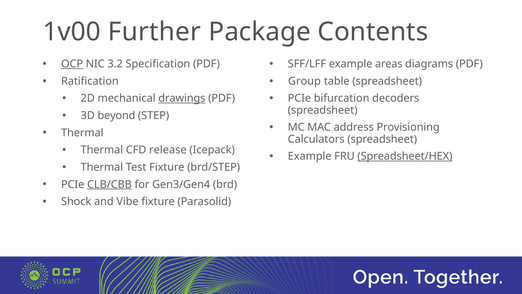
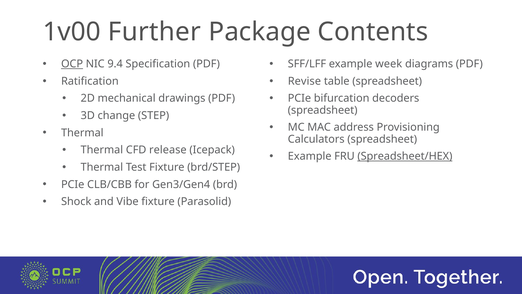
3.2: 3.2 -> 9.4
areas: areas -> week
Group: Group -> Revise
drawings underline: present -> none
beyond: beyond -> change
CLB/CBB underline: present -> none
